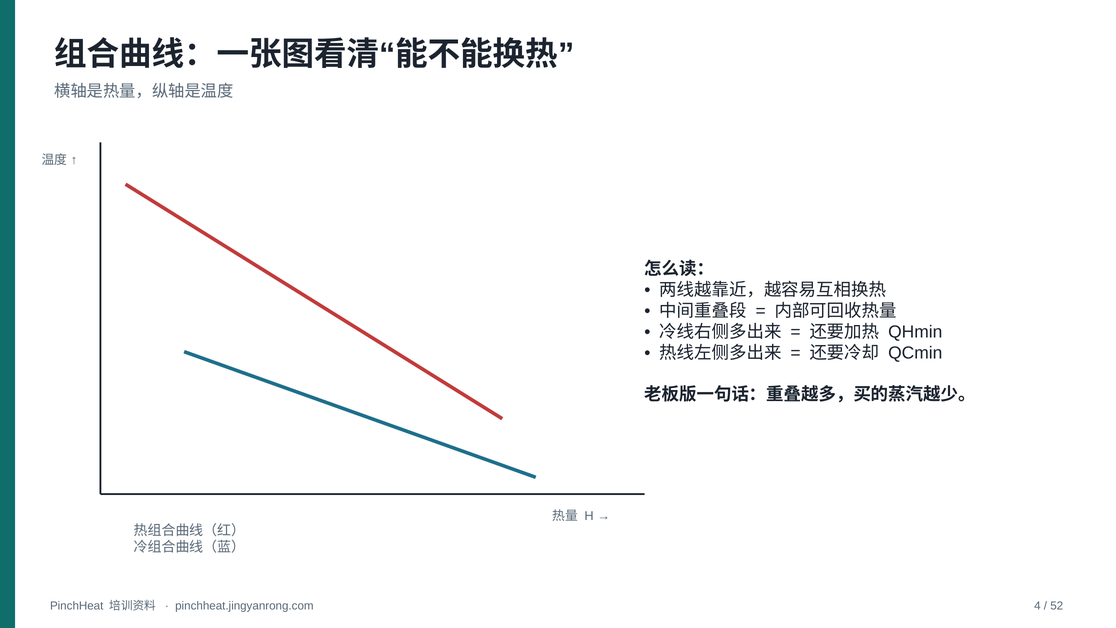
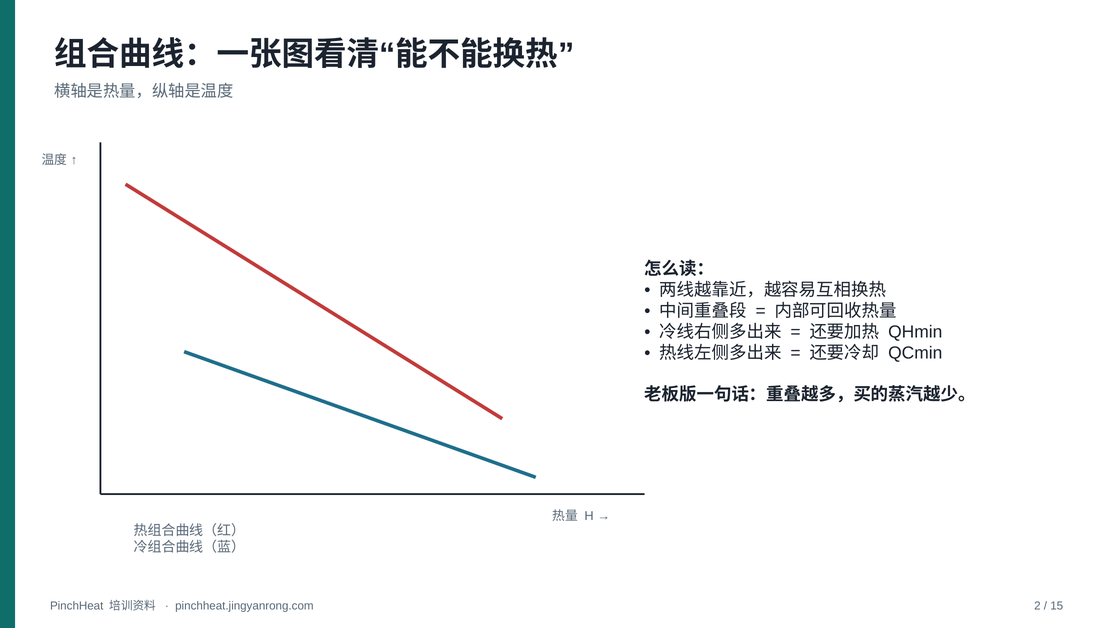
4: 4 -> 2
52: 52 -> 15
